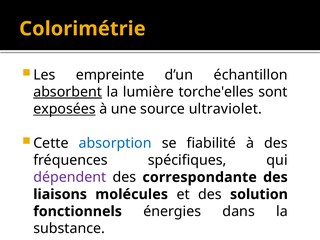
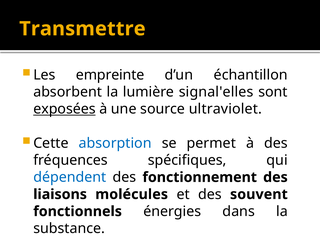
Colorimétrie: Colorimétrie -> Transmettre
absorbent underline: present -> none
torche'elles: torche'elles -> signal'elles
fiabilité: fiabilité -> permet
dépendent colour: purple -> blue
correspondante: correspondante -> fonctionnement
solution: solution -> souvent
